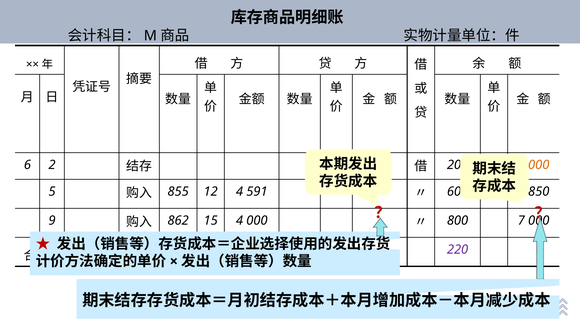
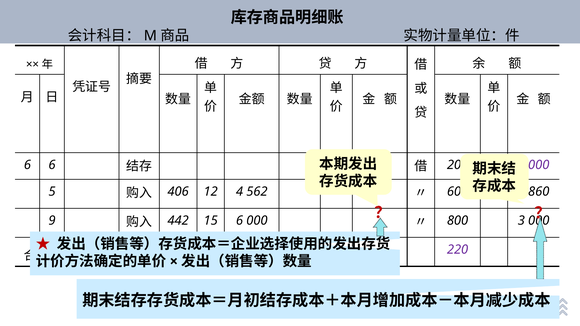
6 2: 2 -> 6
000 at (539, 165) colour: orange -> purple
855: 855 -> 406
591: 591 -> 562
850: 850 -> 860
862: 862 -> 442
15 4: 4 -> 6
800 7: 7 -> 3
